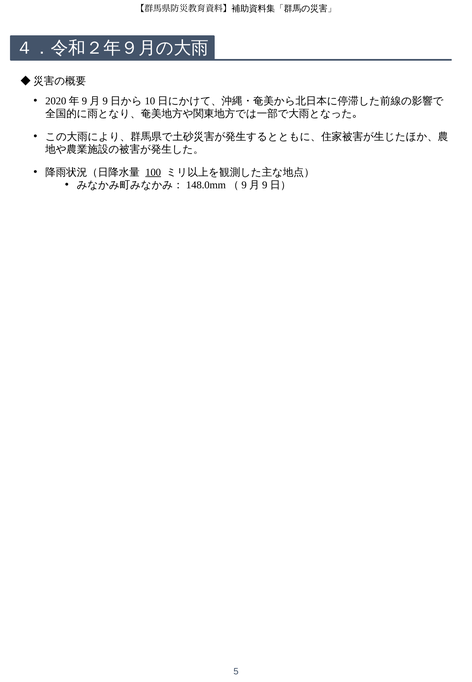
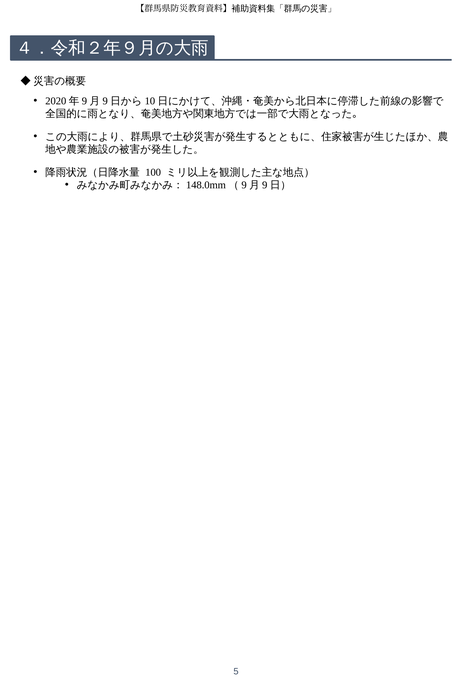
100 underline: present -> none
